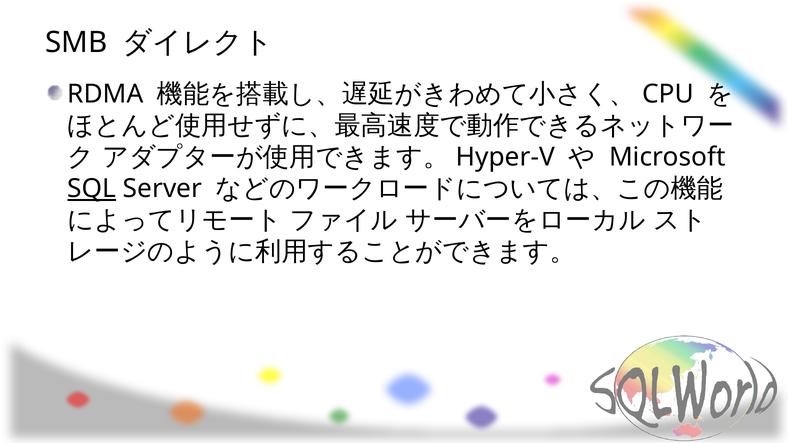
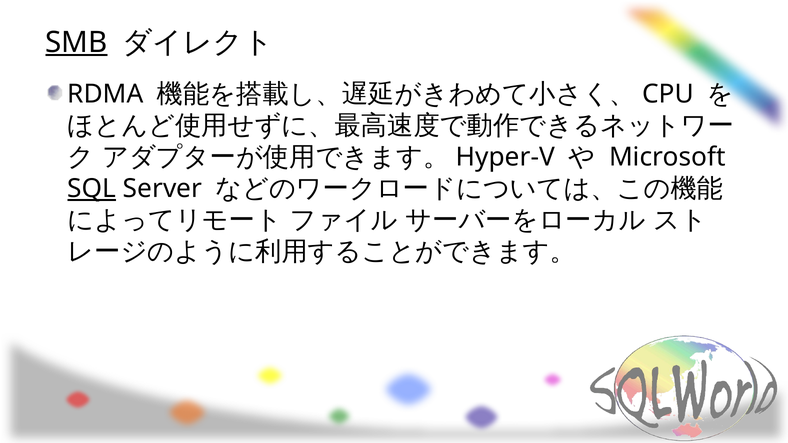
SMB underline: none -> present
